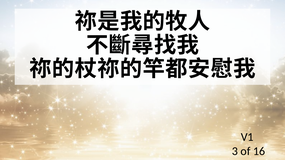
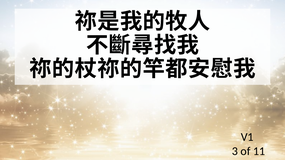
16: 16 -> 11
